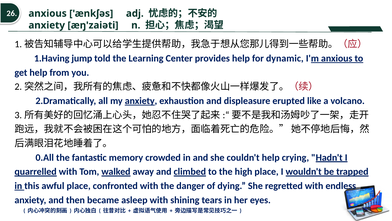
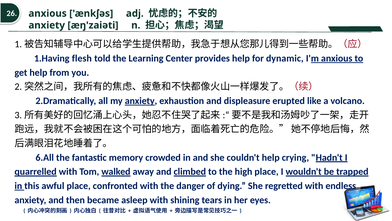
jump: jump -> flesh
0.All: 0.All -> 6.All
